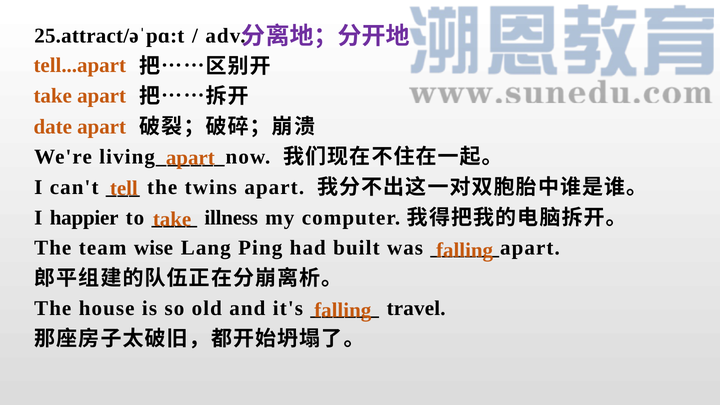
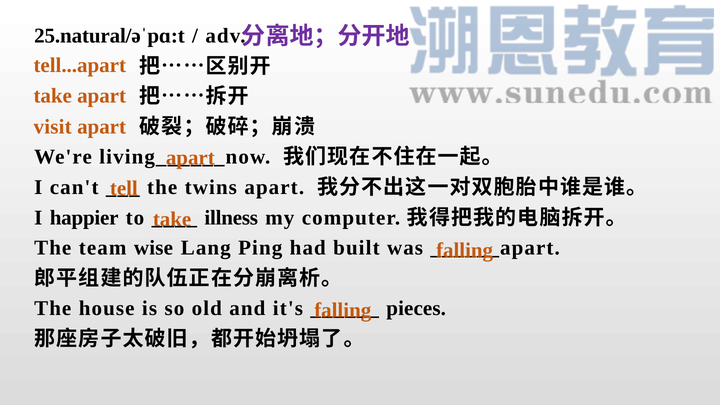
25.attract/əˈpɑ:t: 25.attract/əˈpɑ:t -> 25.natural/əˈpɑ:t
date: date -> visit
travel: travel -> pieces
